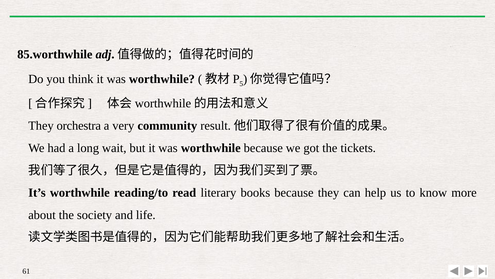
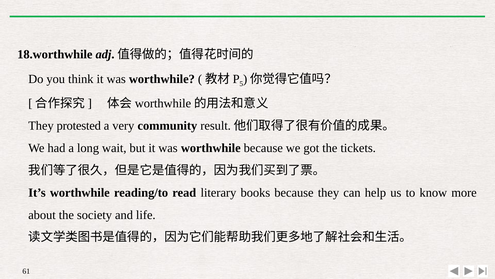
85.worthwhile: 85.worthwhile -> 18.worthwhile
orchestra: orchestra -> protested
